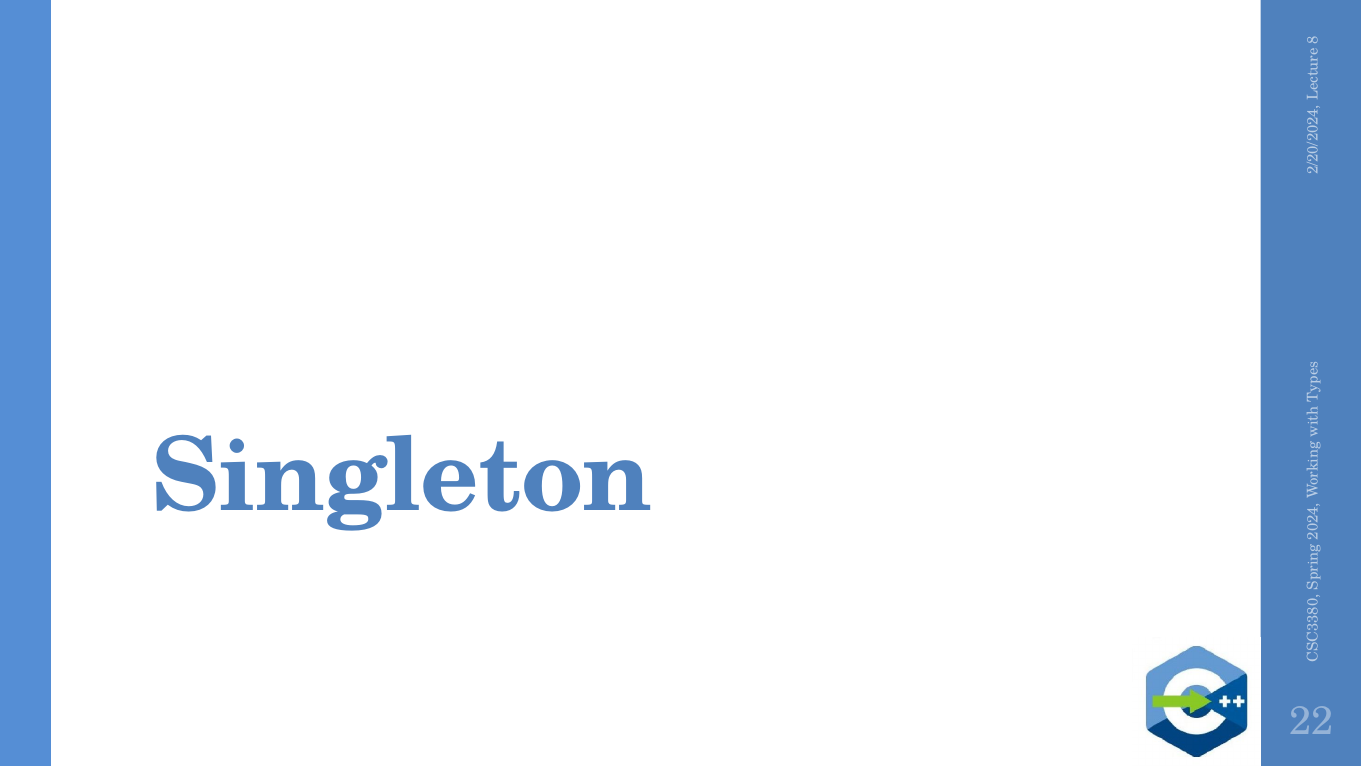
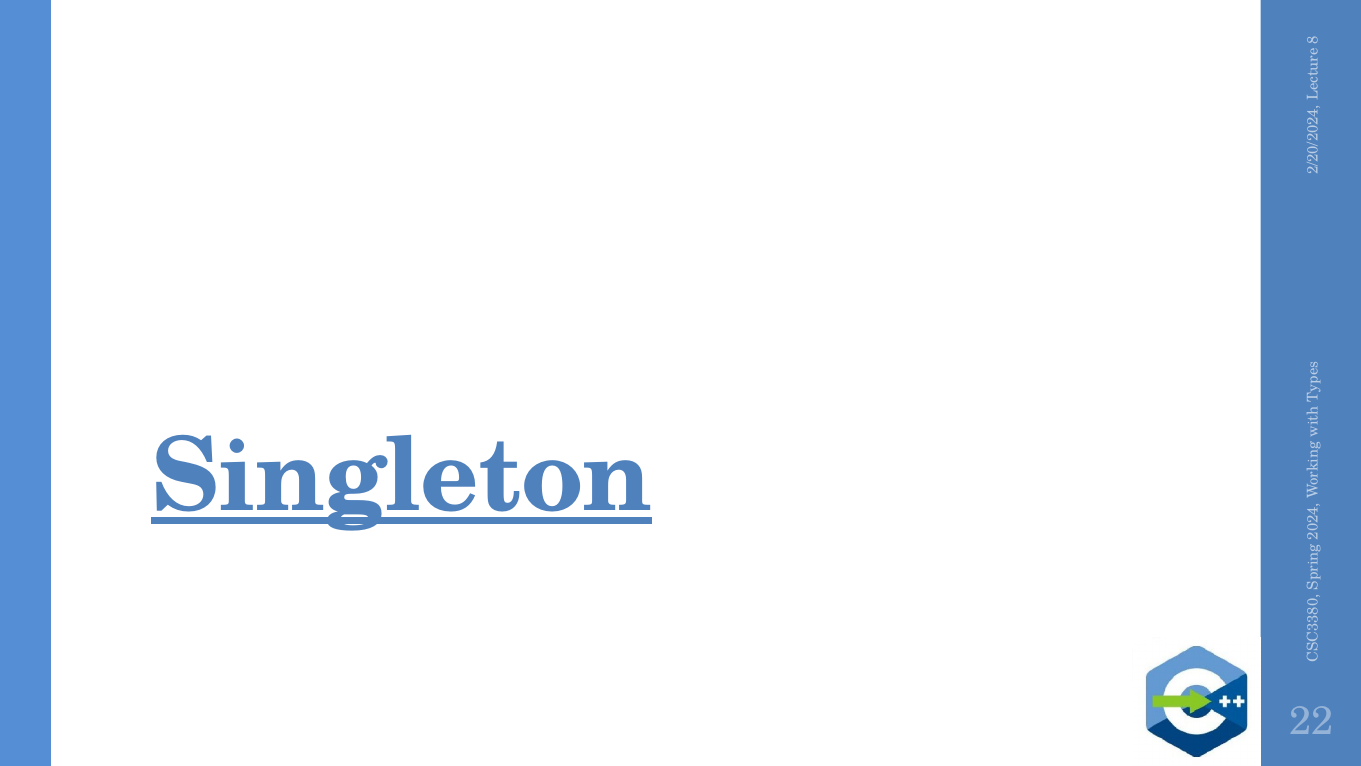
Singleton underline: none -> present
